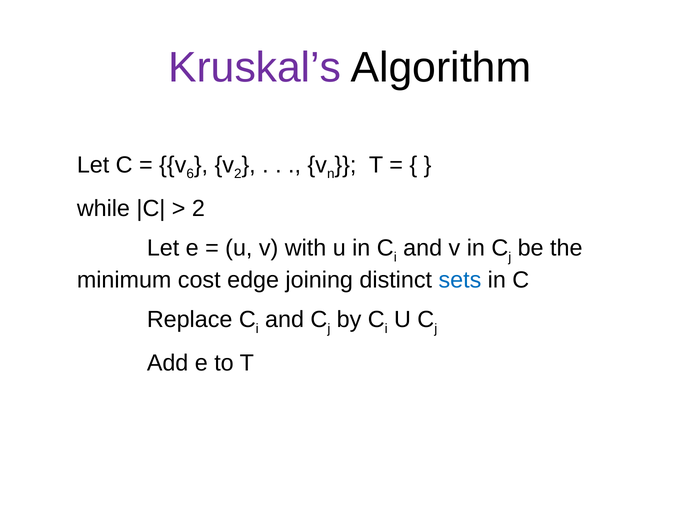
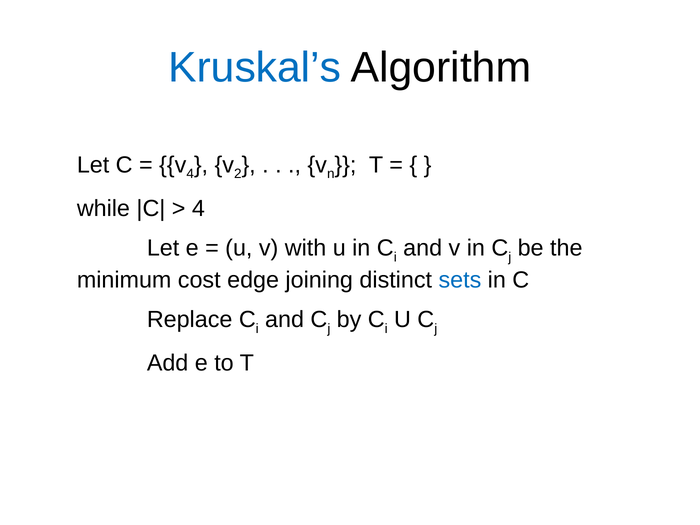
Kruskal’s colour: purple -> blue
v 6: 6 -> 4
2 at (198, 208): 2 -> 4
